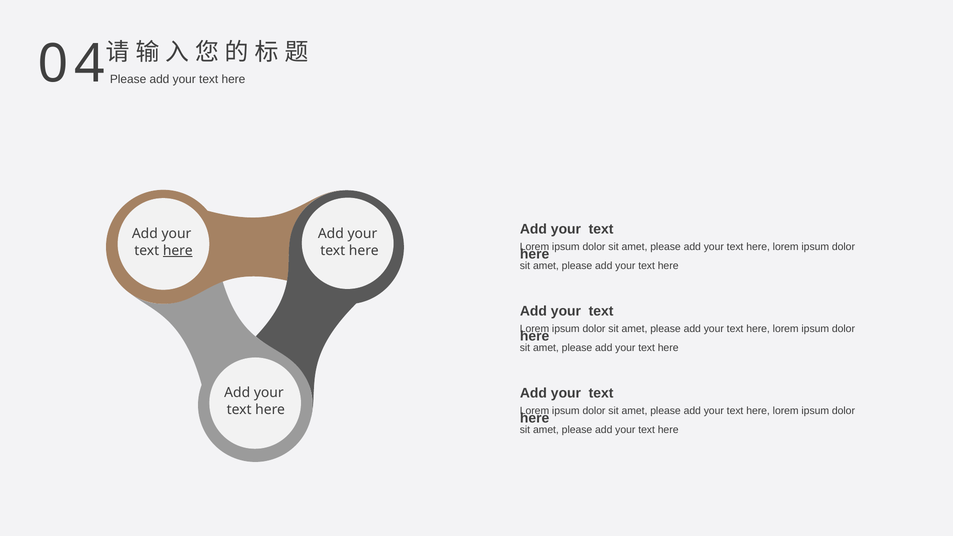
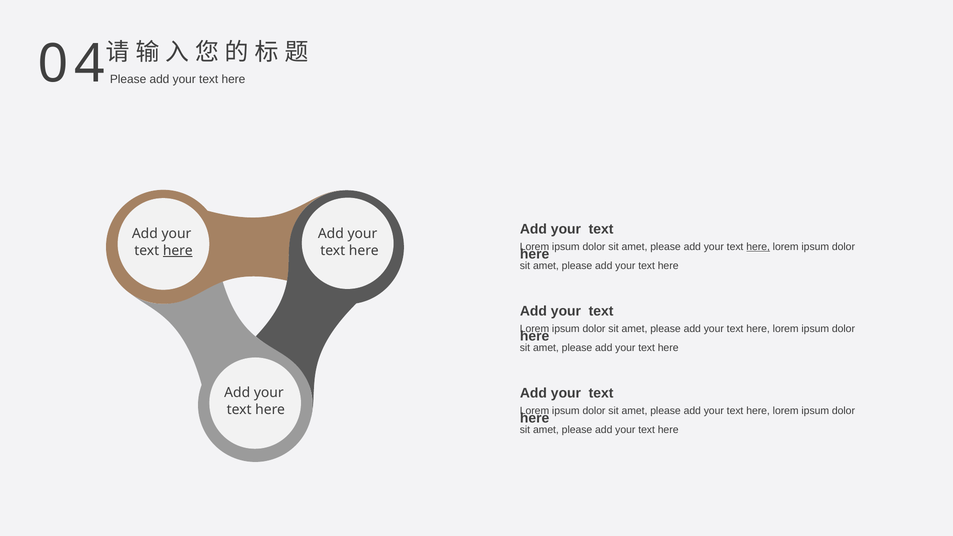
here at (758, 247) underline: none -> present
